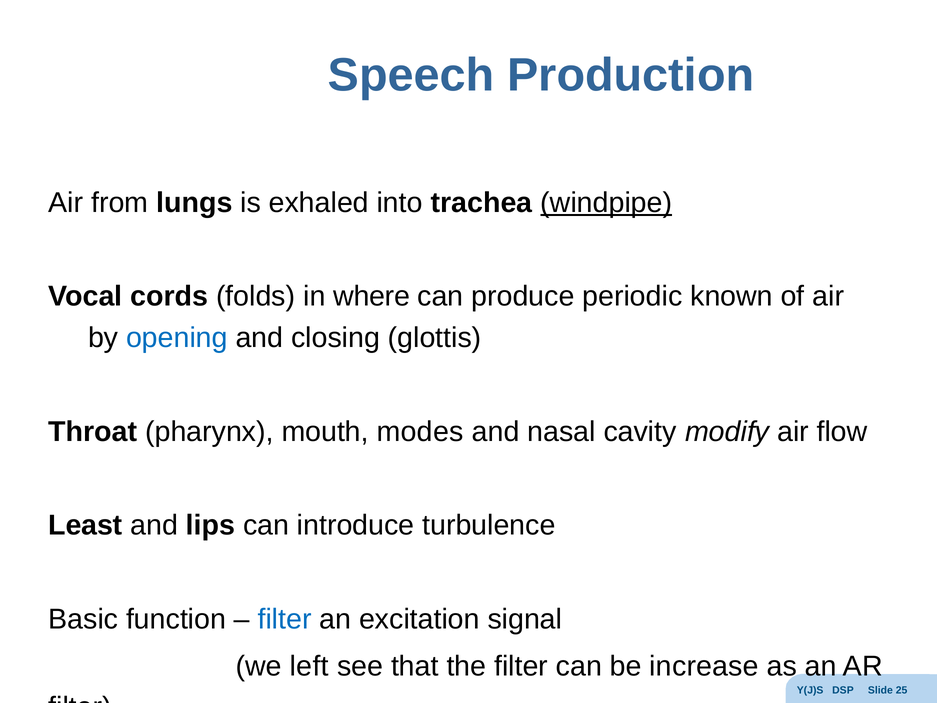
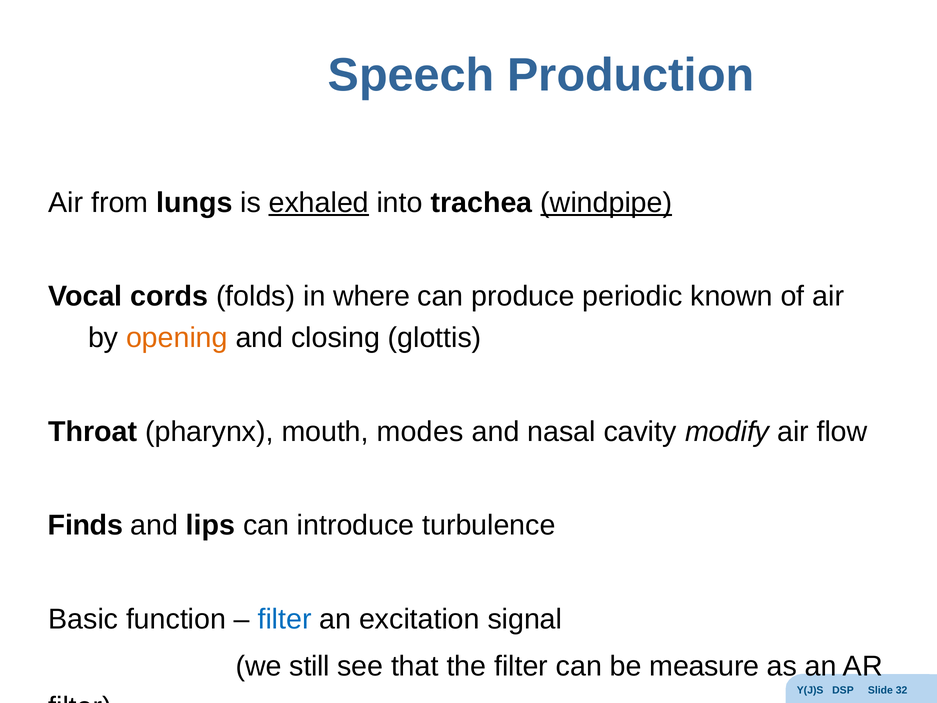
exhaled underline: none -> present
opening colour: blue -> orange
Least: Least -> Finds
left: left -> still
increase: increase -> measure
25: 25 -> 32
